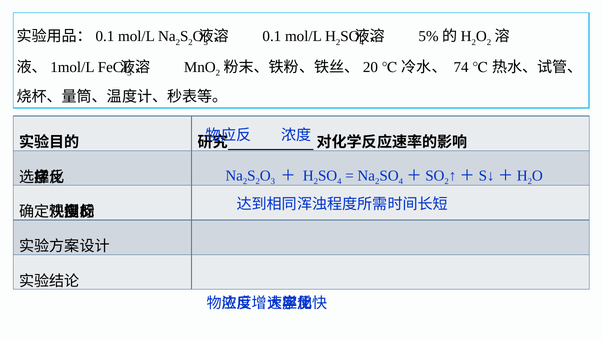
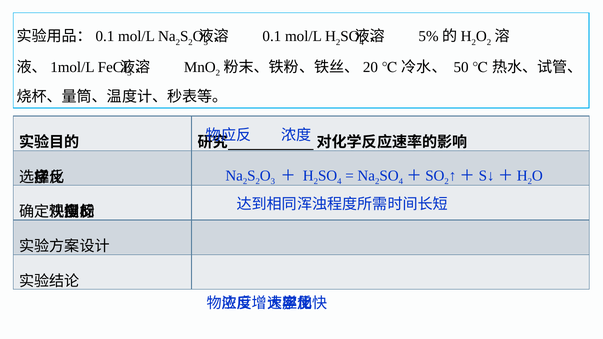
74: 74 -> 50
